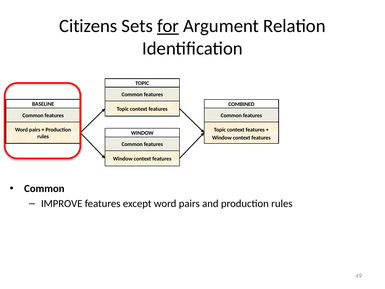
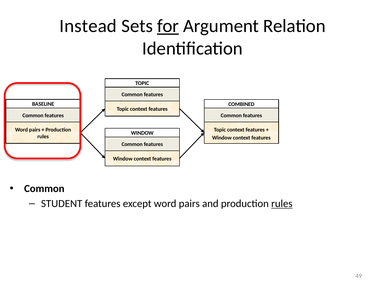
Citizens: Citizens -> Instead
IMPROVE: IMPROVE -> STUDENT
rules at (282, 204) underline: none -> present
